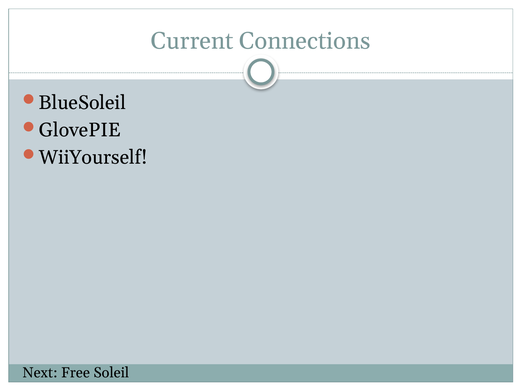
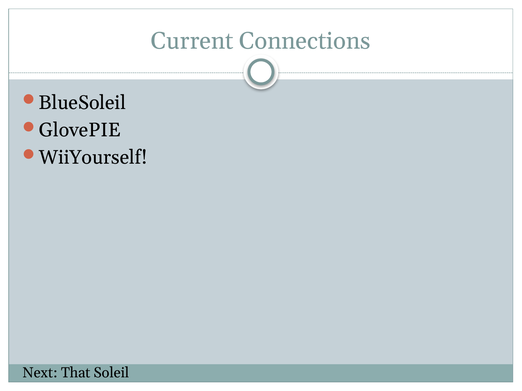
Free: Free -> That
